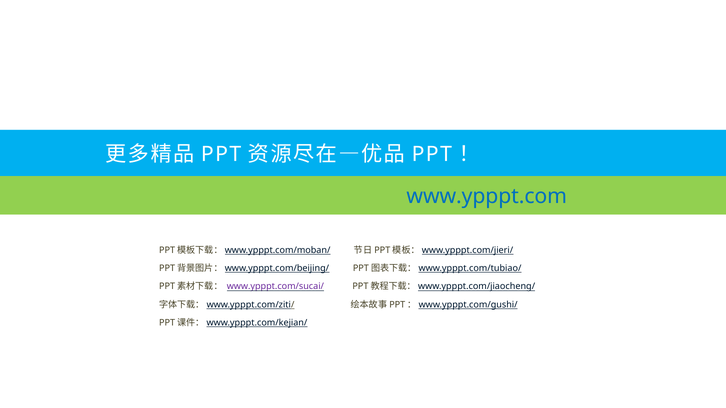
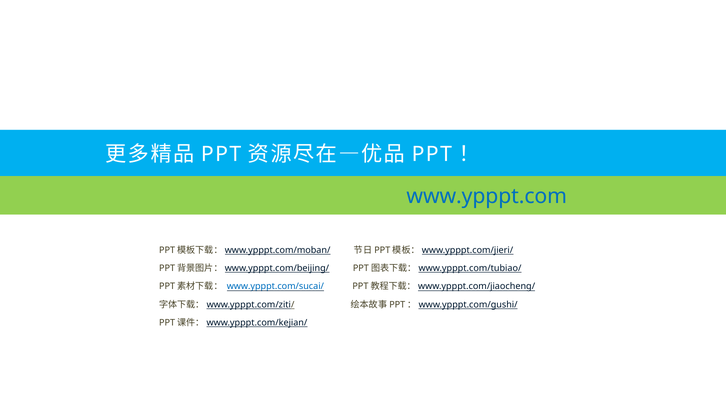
www.ypppt.com/sucai/ colour: purple -> blue
